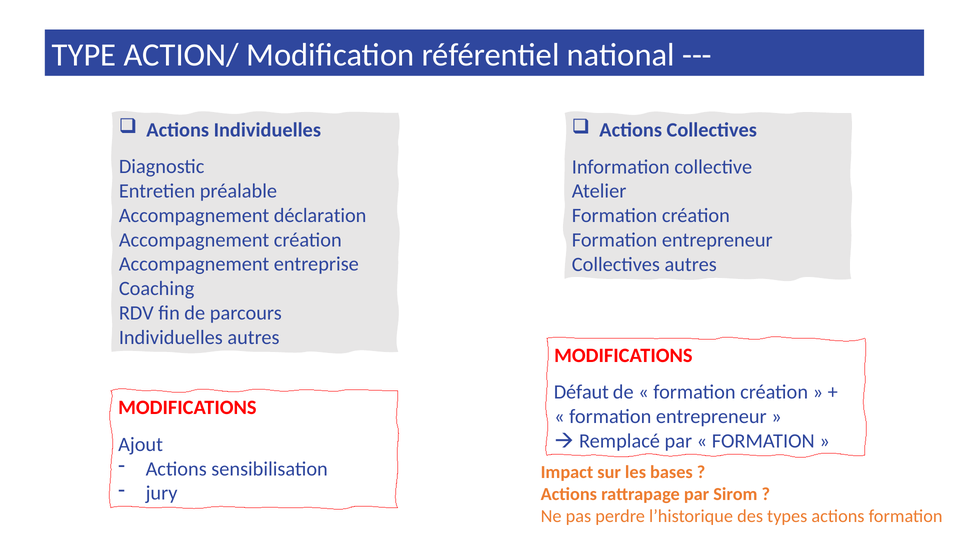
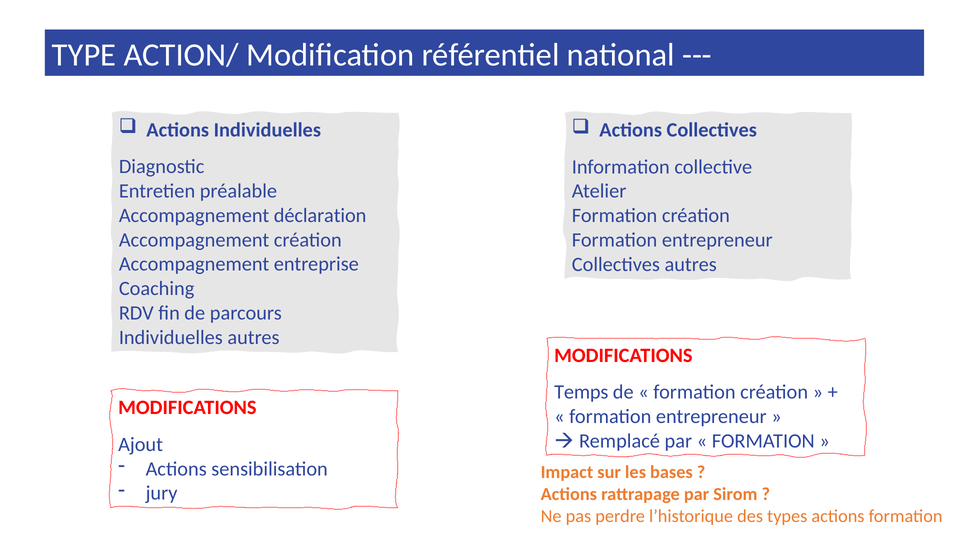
Défaut: Défaut -> Temps
